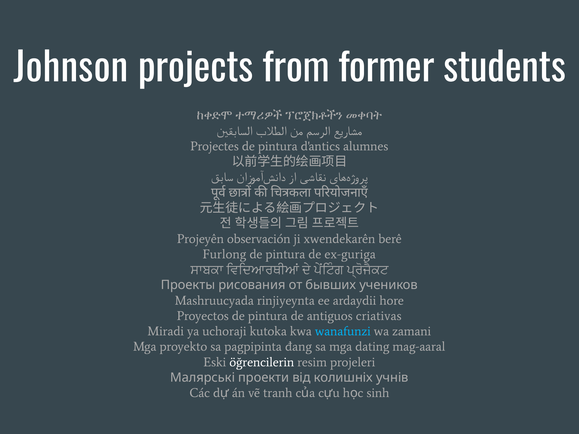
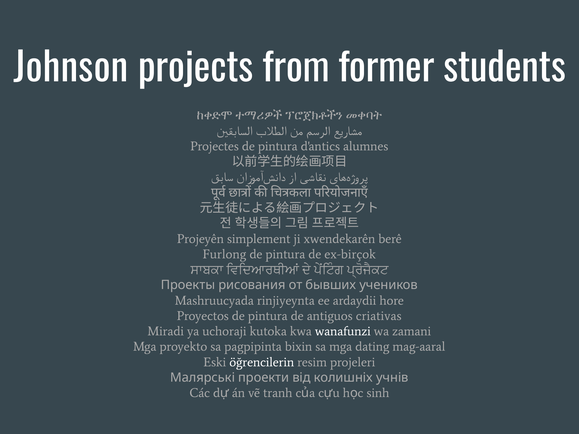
observación: observación -> simplement
ex-guriga: ex-guriga -> ex-birçok
wanafunzi colour: light blue -> white
đang: đang -> bixin
